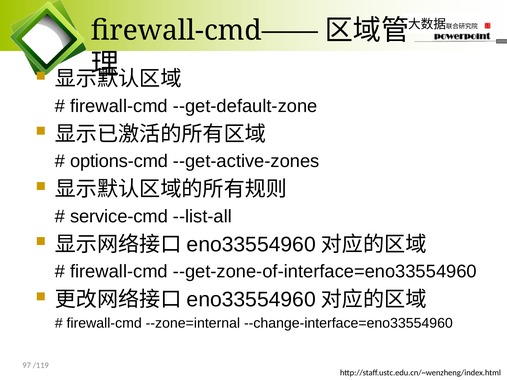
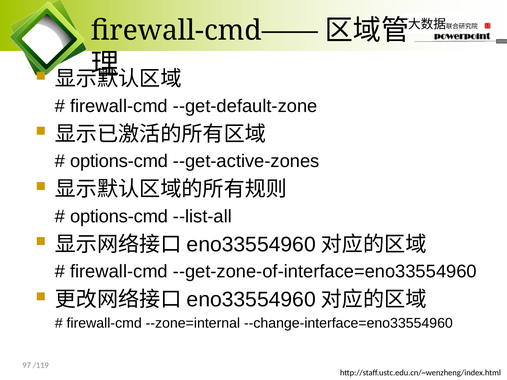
service-cmd at (119, 217): service-cmd -> options-cmd
